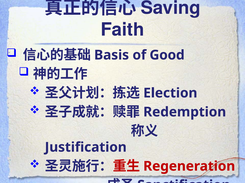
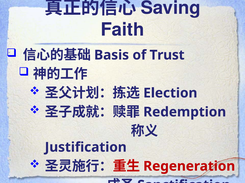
Good: Good -> Trust
